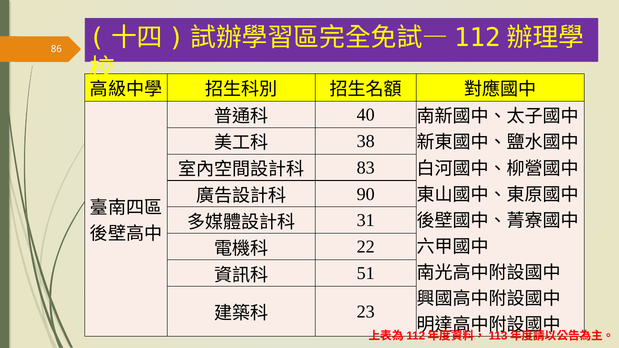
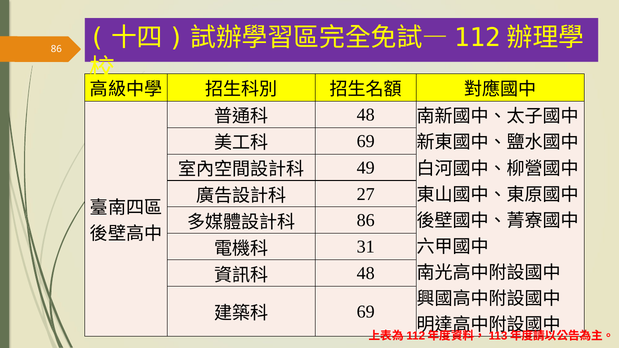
40 at (366, 115): 40 -> 48
38 at (366, 141): 38 -> 69
83: 83 -> 49
90: 90 -> 27
31 at (366, 221): 31 -> 86
22: 22 -> 31
51 at (366, 274): 51 -> 48
23 at (366, 312): 23 -> 69
